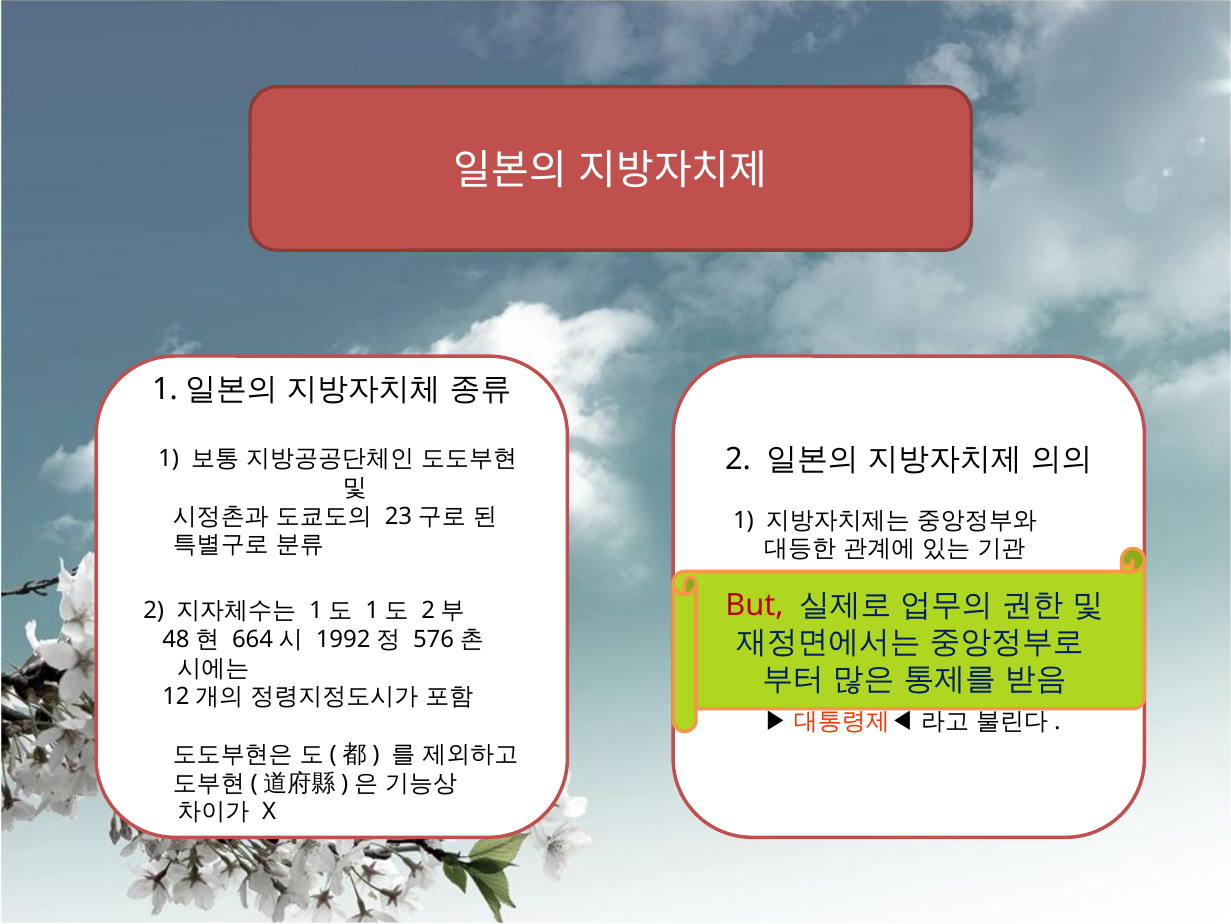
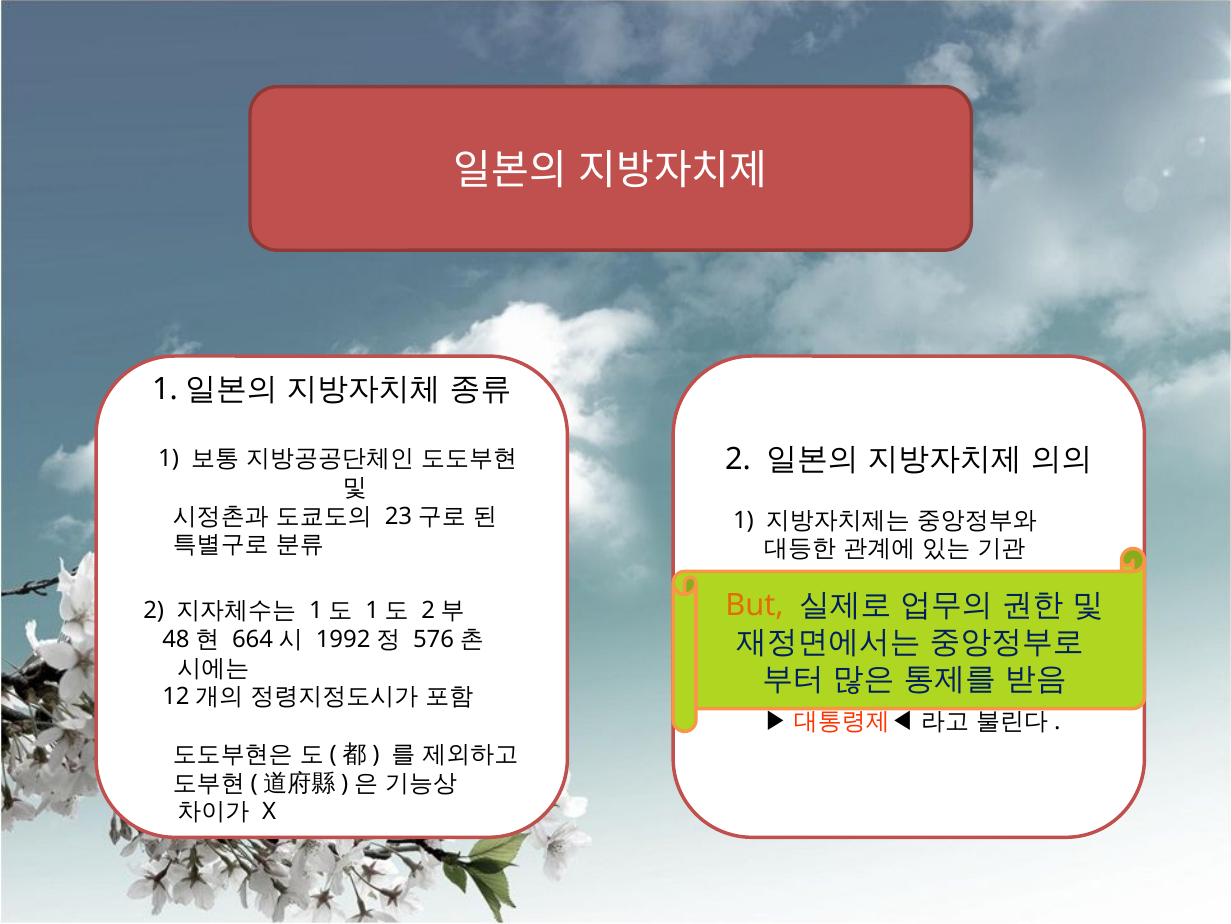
But colour: red -> orange
